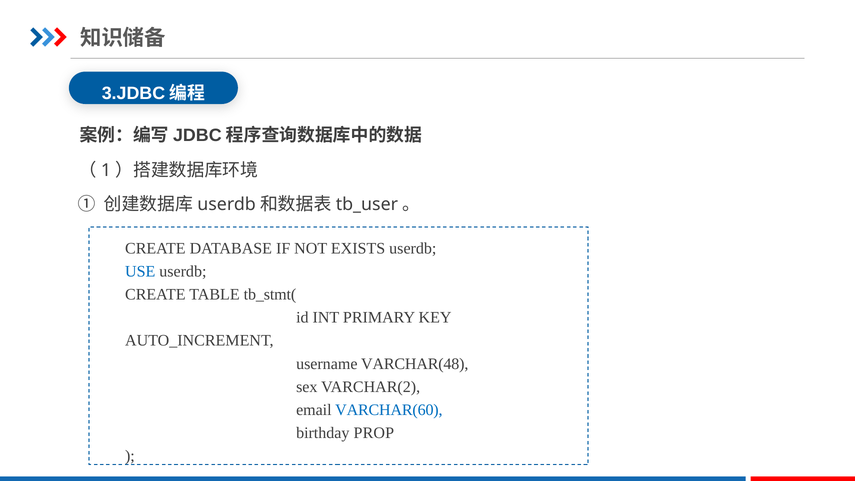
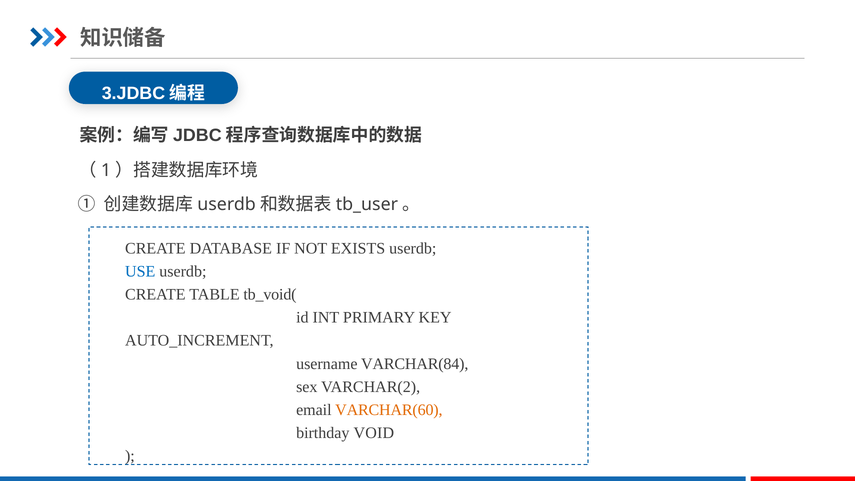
tb_stmt(: tb_stmt( -> tb_void(
VARCHAR(48: VARCHAR(48 -> VARCHAR(84
VARCHAR(60 colour: blue -> orange
PROP: PROP -> VOID
